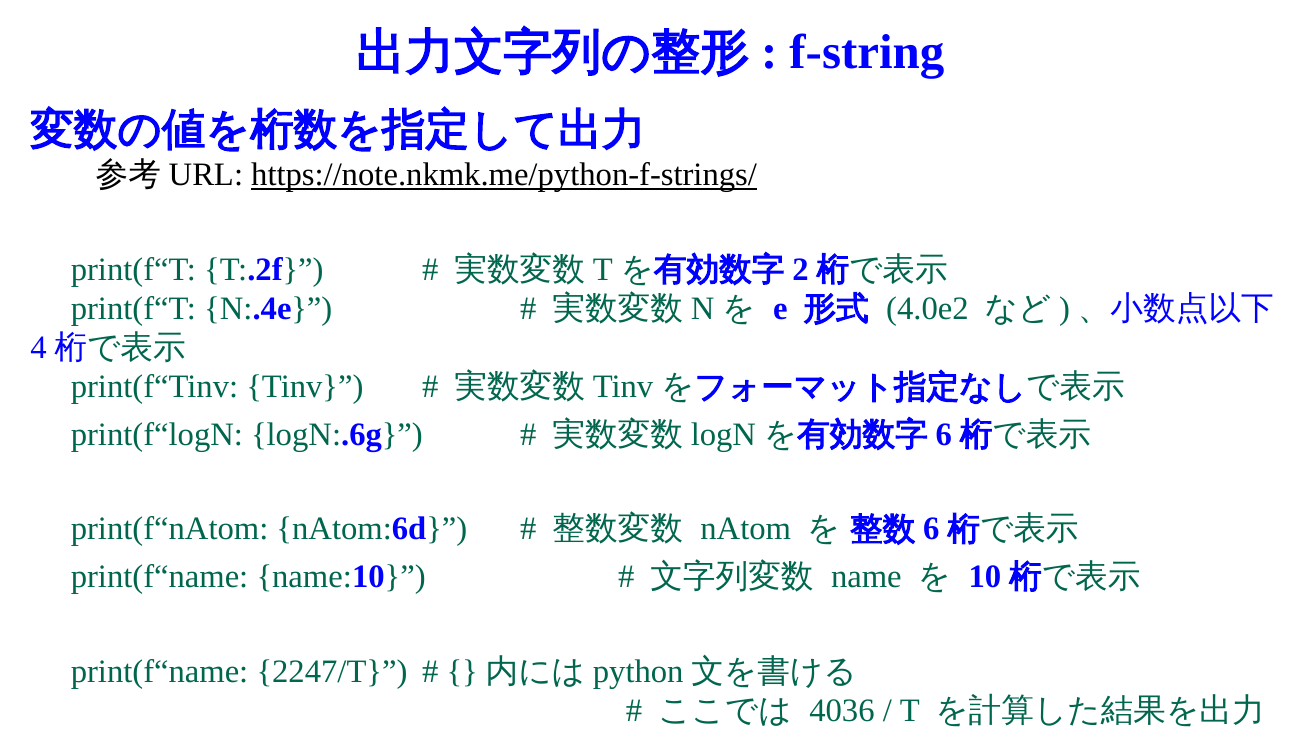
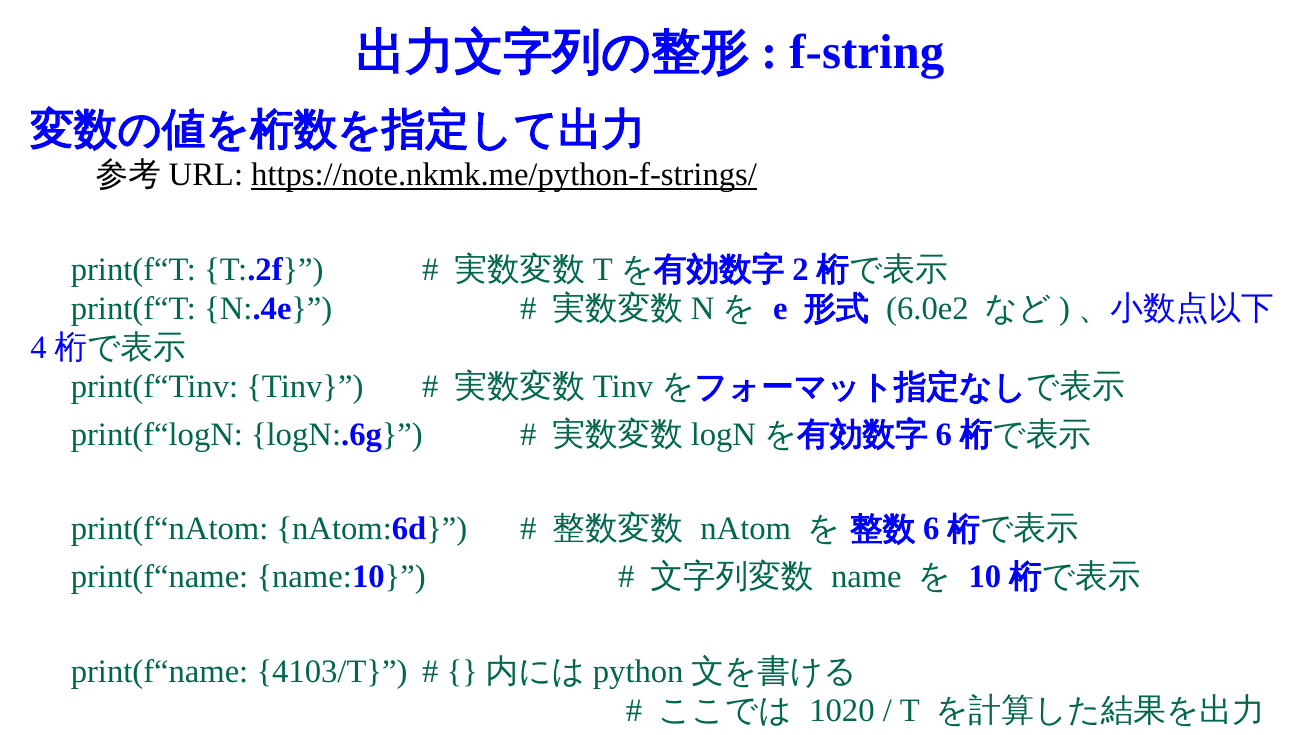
4.0e2: 4.0e2 -> 6.0e2
2247/T: 2247/T -> 4103/T
4036: 4036 -> 1020
